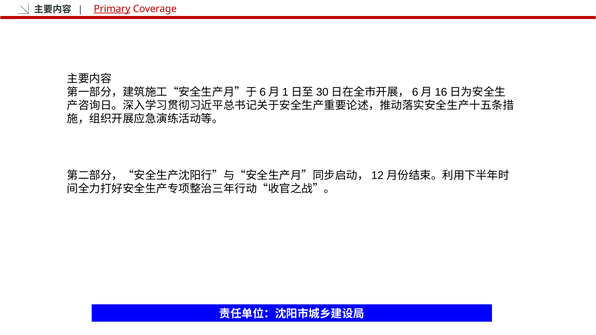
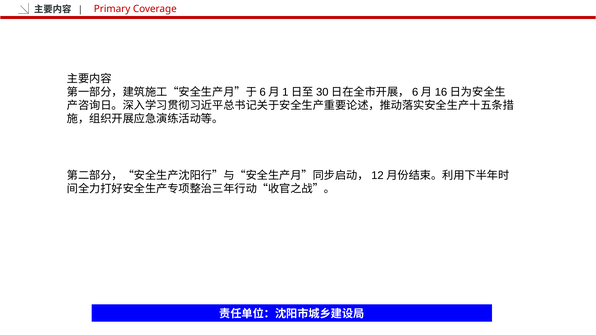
Primary underline: present -> none
